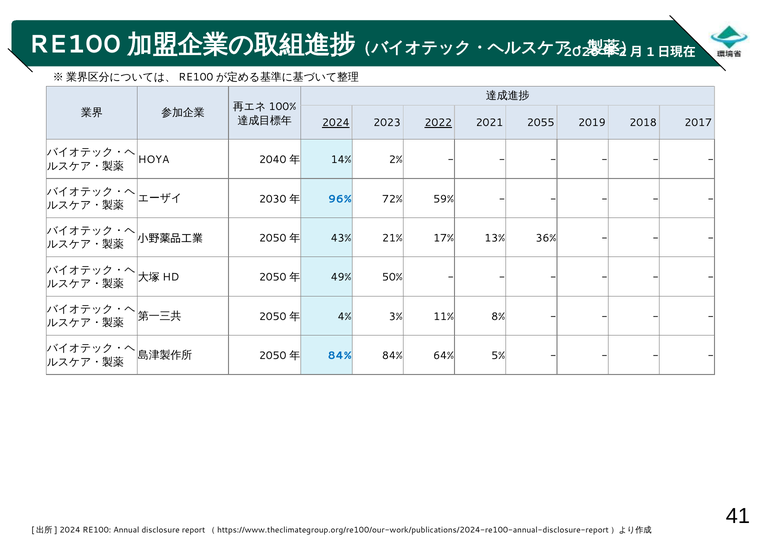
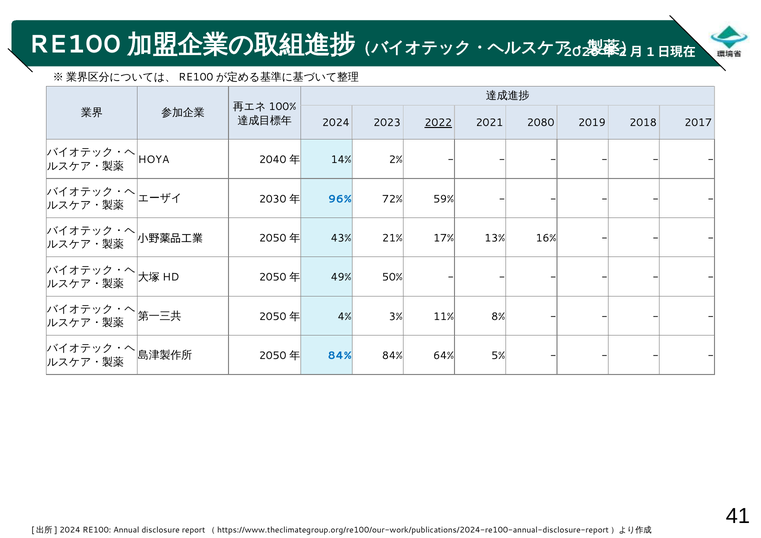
2024 at (336, 123) underline: present -> none
2055: 2055 -> 2080
36%: 36% -> 16%
